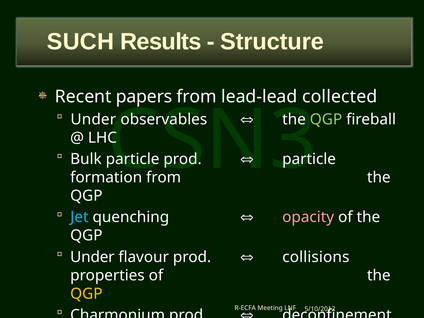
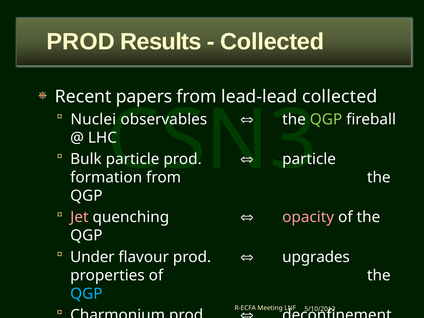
SUCH at (81, 42): SUCH -> PROD
Structure at (272, 42): Structure -> Collected
Under at (93, 119): Under -> Nuclei
Jet colour: light blue -> pink
collisions: collisions -> upgrades
QGP at (86, 294) colour: yellow -> light blue
